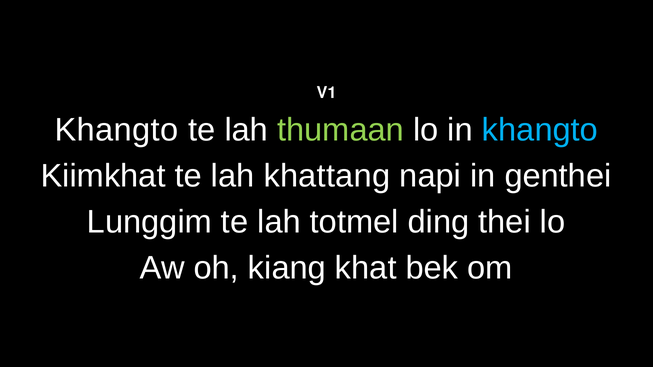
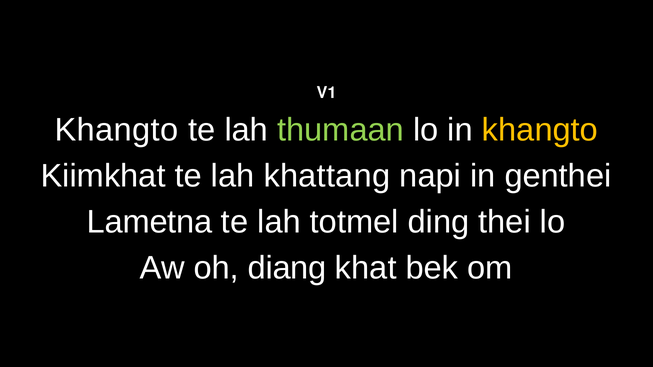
khangto at (540, 130) colour: light blue -> yellow
Lunggim: Lunggim -> Lametna
kiang: kiang -> diang
